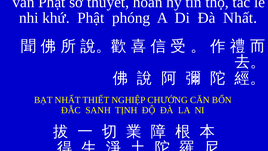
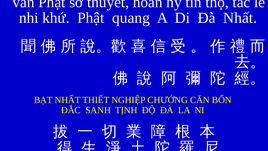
phóng: phóng -> quang
